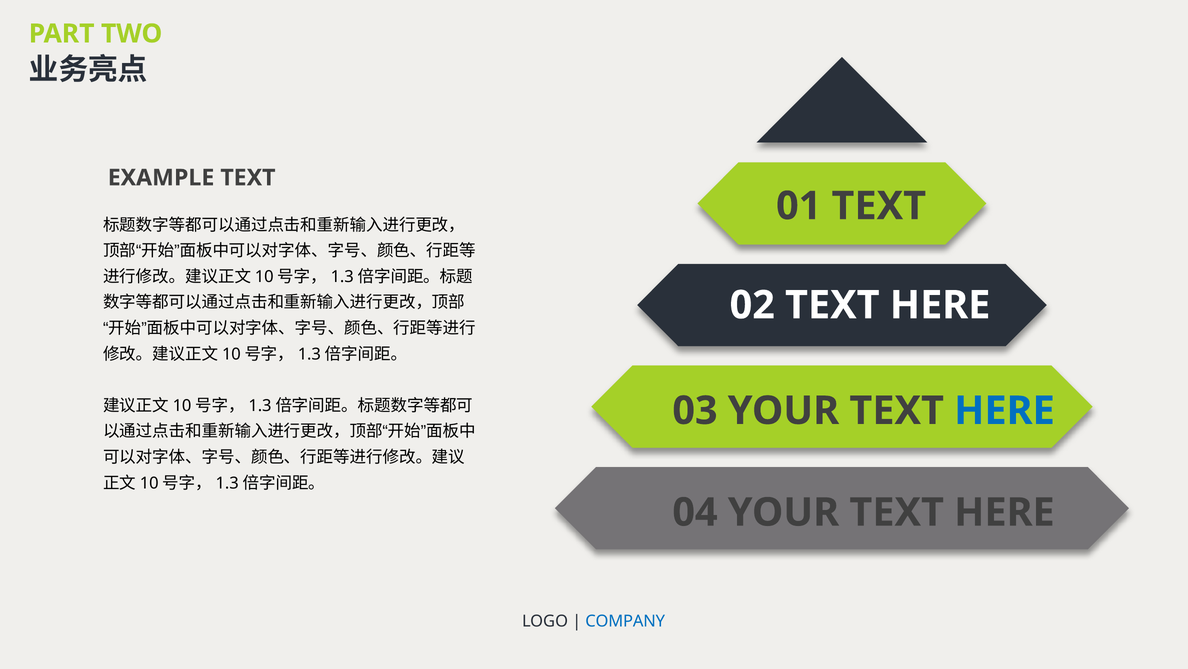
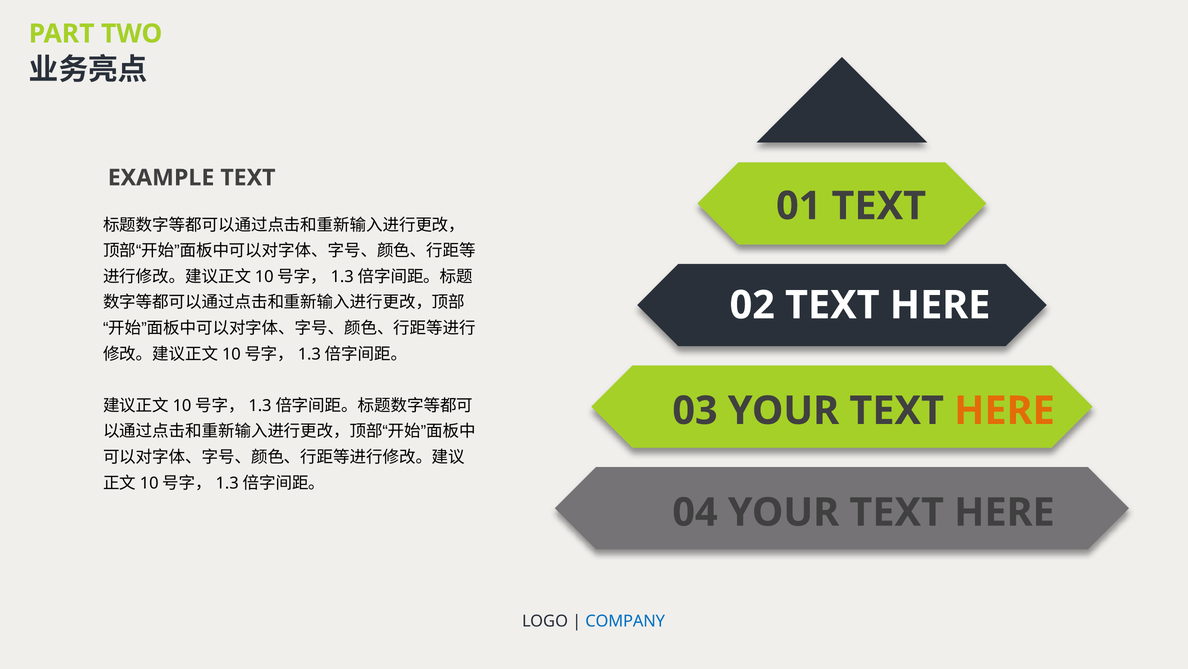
HERE at (1004, 410) colour: blue -> orange
